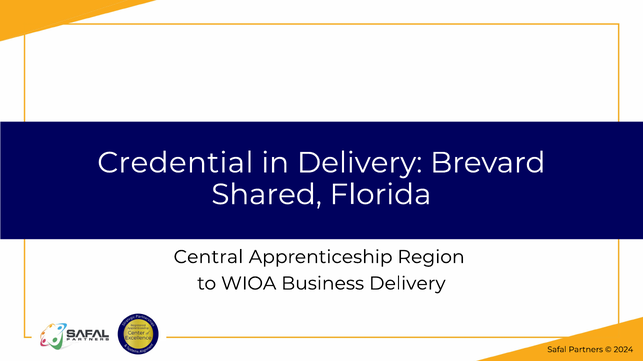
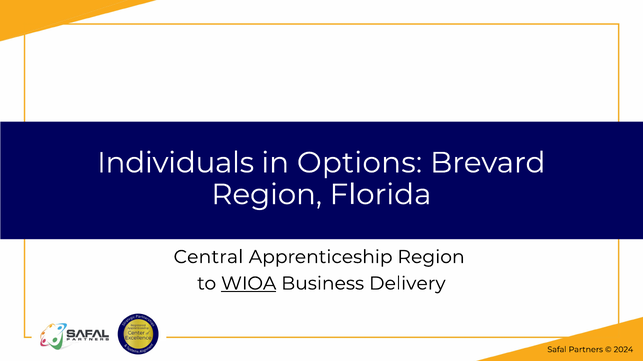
Credential: Credential -> Individuals
in Delivery: Delivery -> Options
Shared at (267, 195): Shared -> Region
WIOA underline: none -> present
